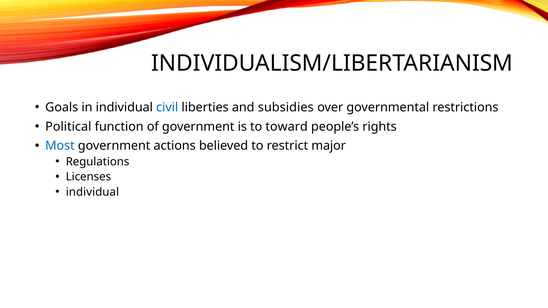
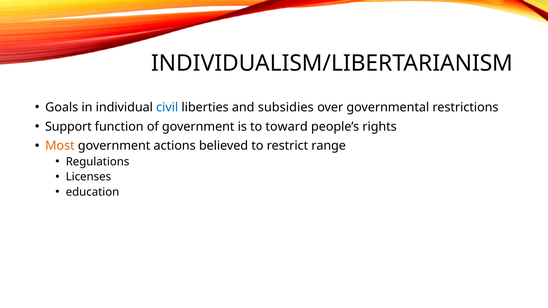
Political: Political -> Support
Most colour: blue -> orange
major: major -> range
individual at (92, 192): individual -> education
